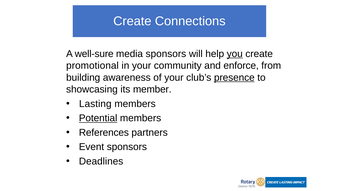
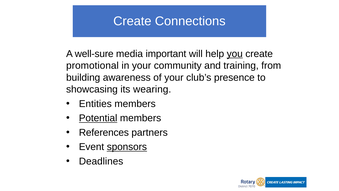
media sponsors: sponsors -> important
enforce: enforce -> training
presence underline: present -> none
member: member -> wearing
Lasting: Lasting -> Entities
sponsors at (127, 147) underline: none -> present
